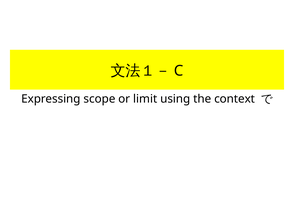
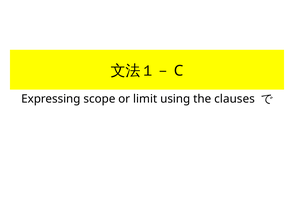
context: context -> clauses
